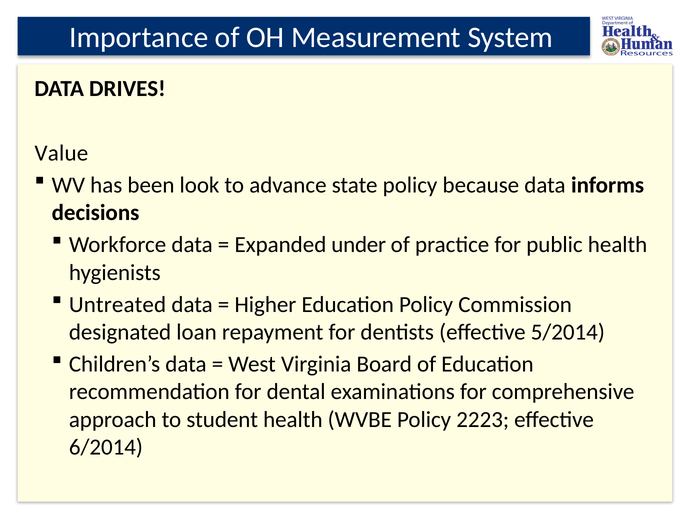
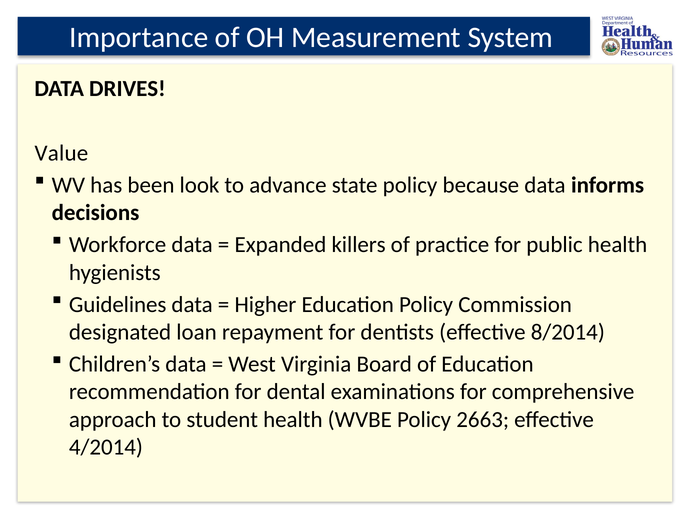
under: under -> killers
Untreated: Untreated -> Guidelines
5/2014: 5/2014 -> 8/2014
2223: 2223 -> 2663
6/2014: 6/2014 -> 4/2014
